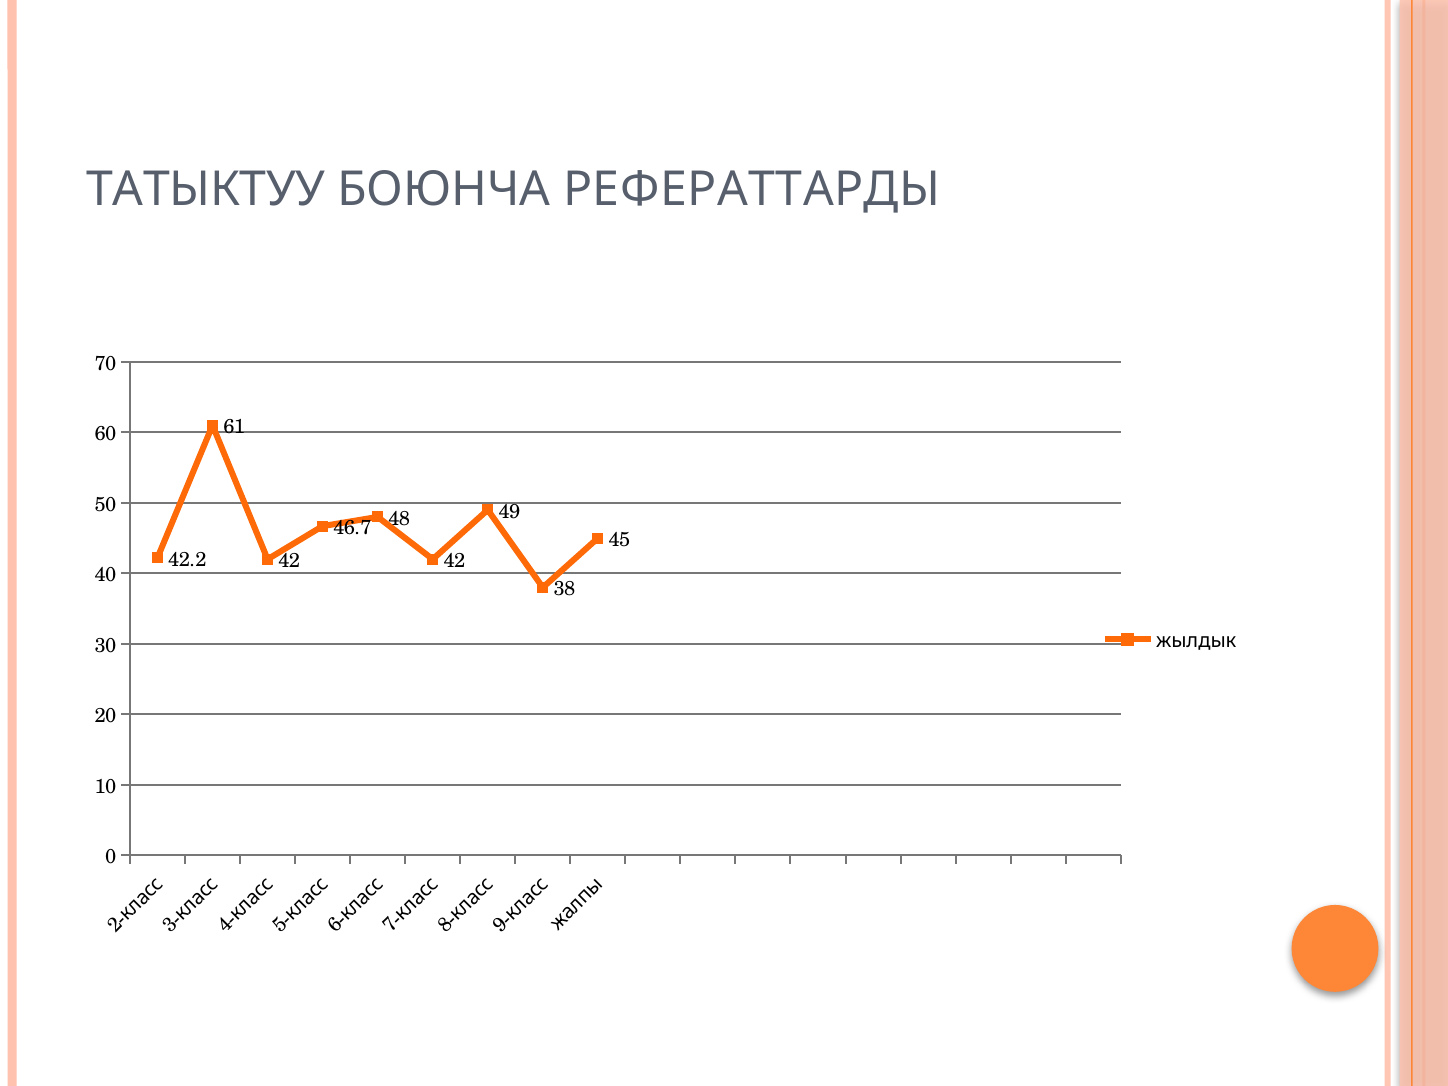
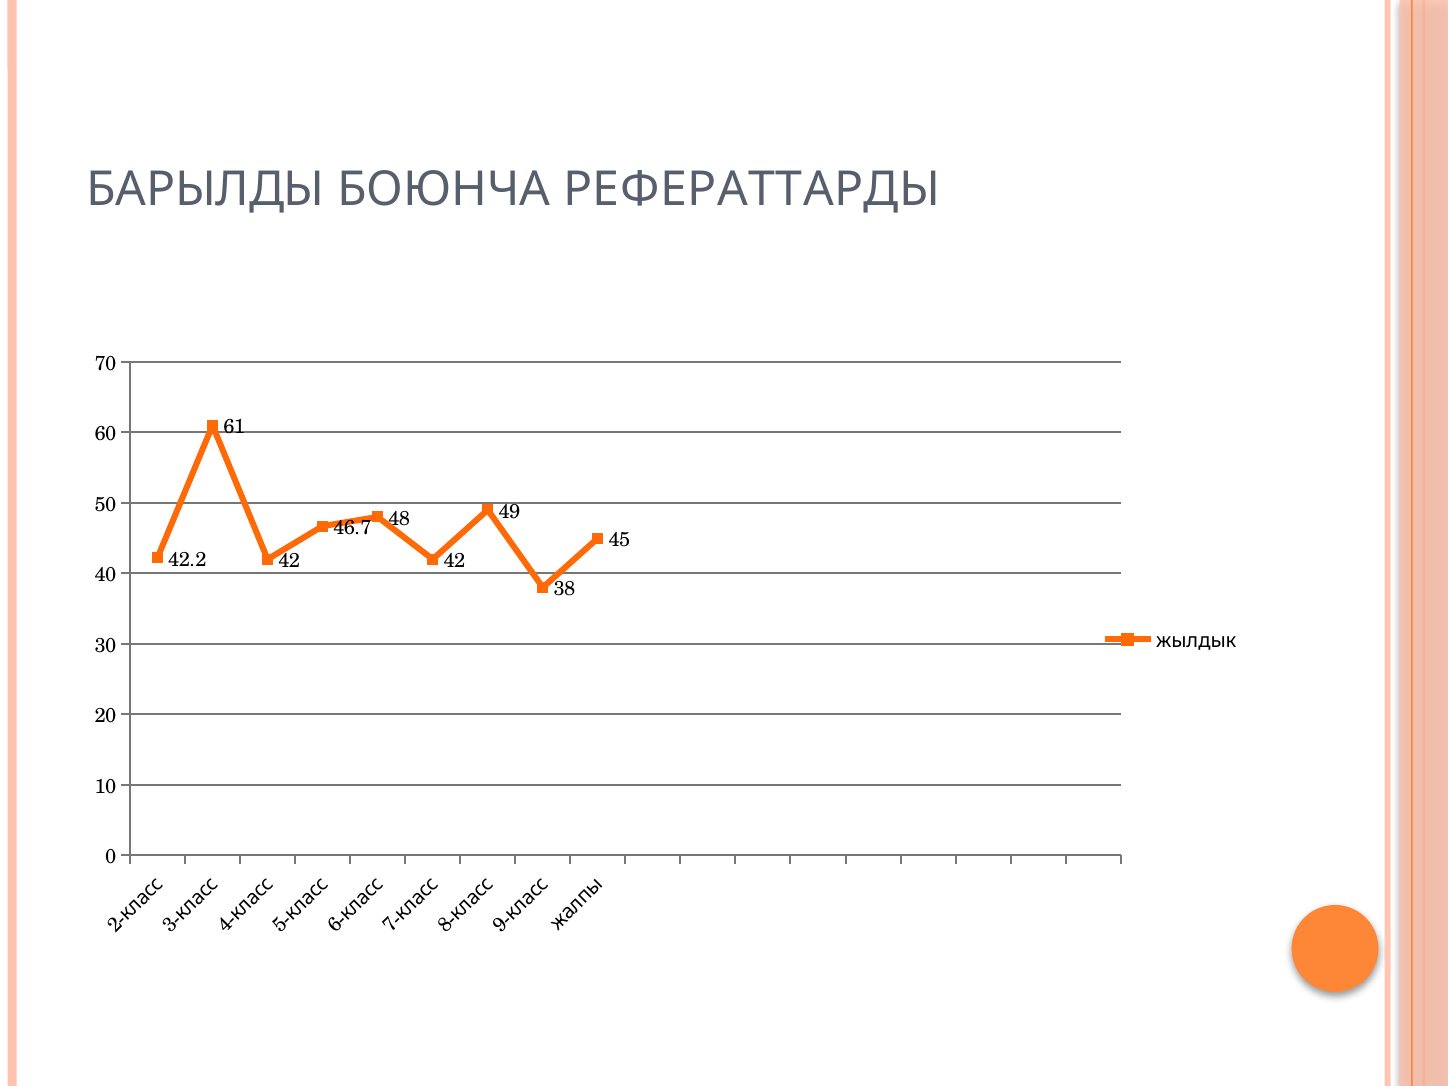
ТАТЫКТУУ: ТАТЫКТУУ -> БАРЫЛДЫ
